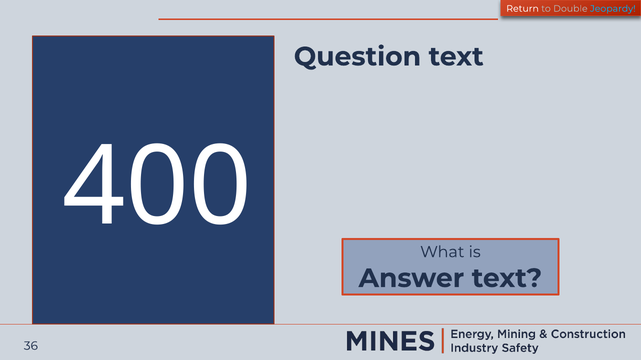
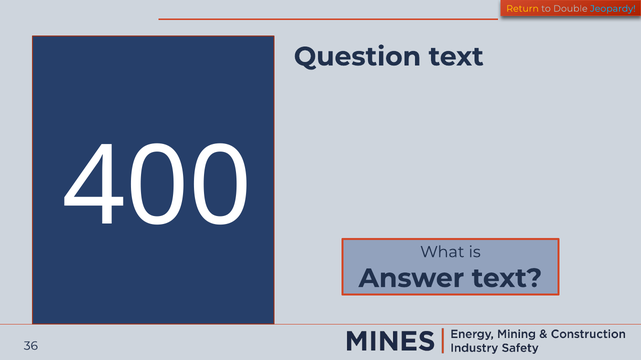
Return colour: white -> yellow
